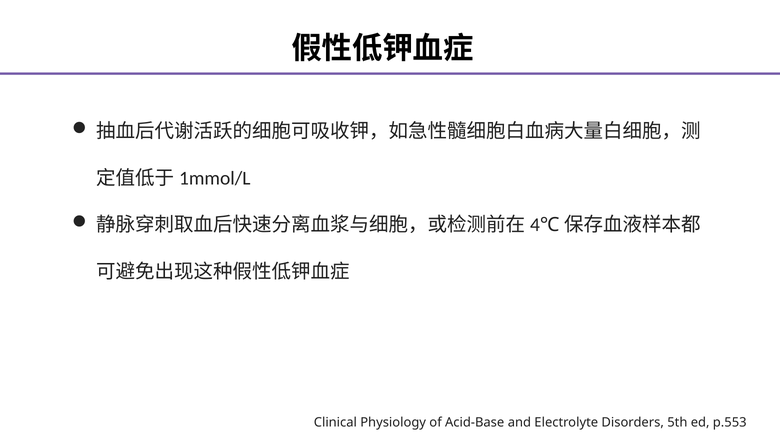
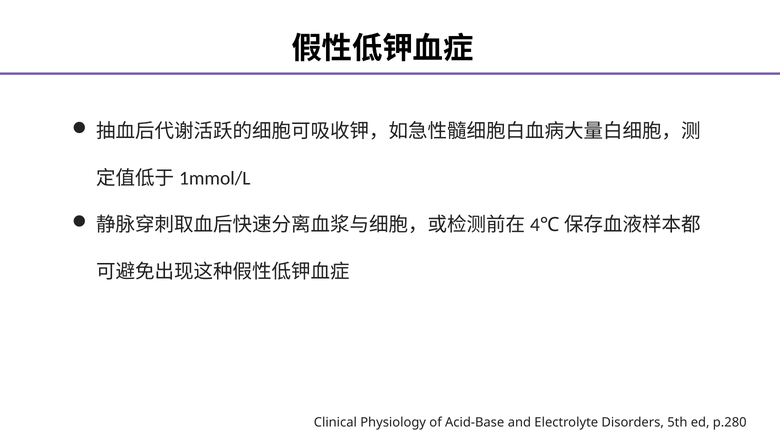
p.553: p.553 -> p.280
